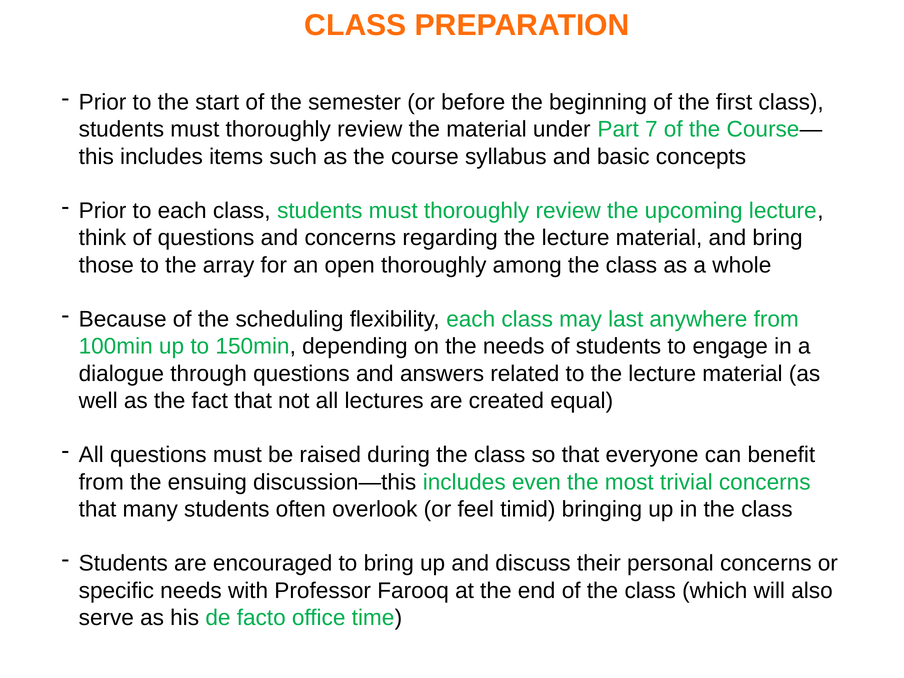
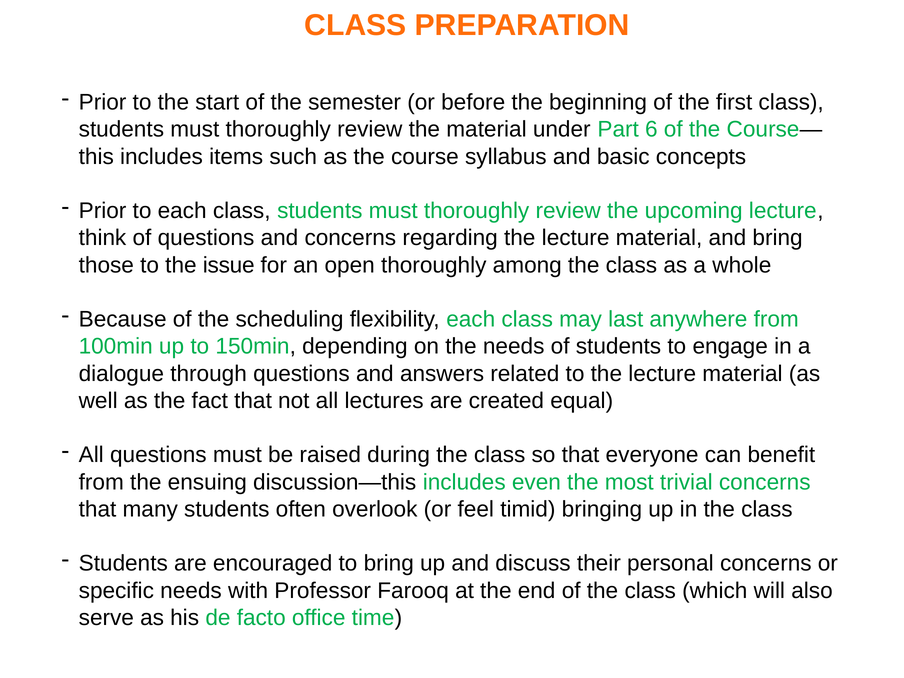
7: 7 -> 6
array: array -> issue
